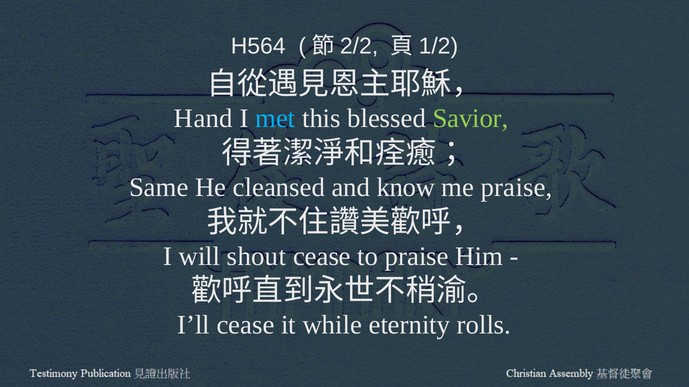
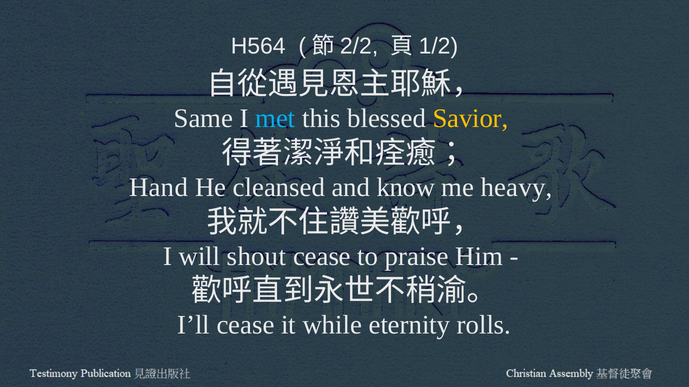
Hand: Hand -> Same
Savior colour: light green -> yellow
Same: Same -> Hand
me praise: praise -> heavy
